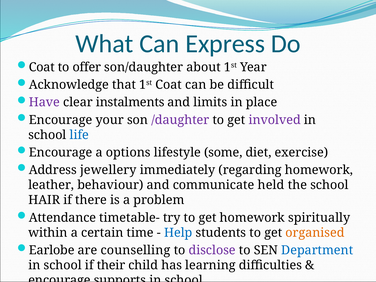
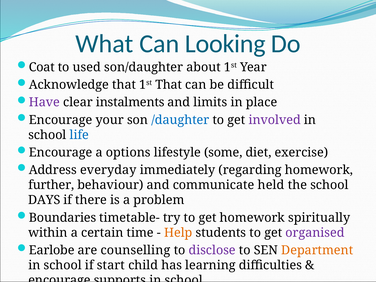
Express: Express -> Looking
offer: offer -> used
1st Coat: Coat -> That
/daughter colour: purple -> blue
jewellery: jewellery -> everyday
leather: leather -> further
HAIR: HAIR -> DAYS
Attendance: Attendance -> Boundaries
Help colour: blue -> orange
organised colour: orange -> purple
Department colour: blue -> orange
their: their -> start
